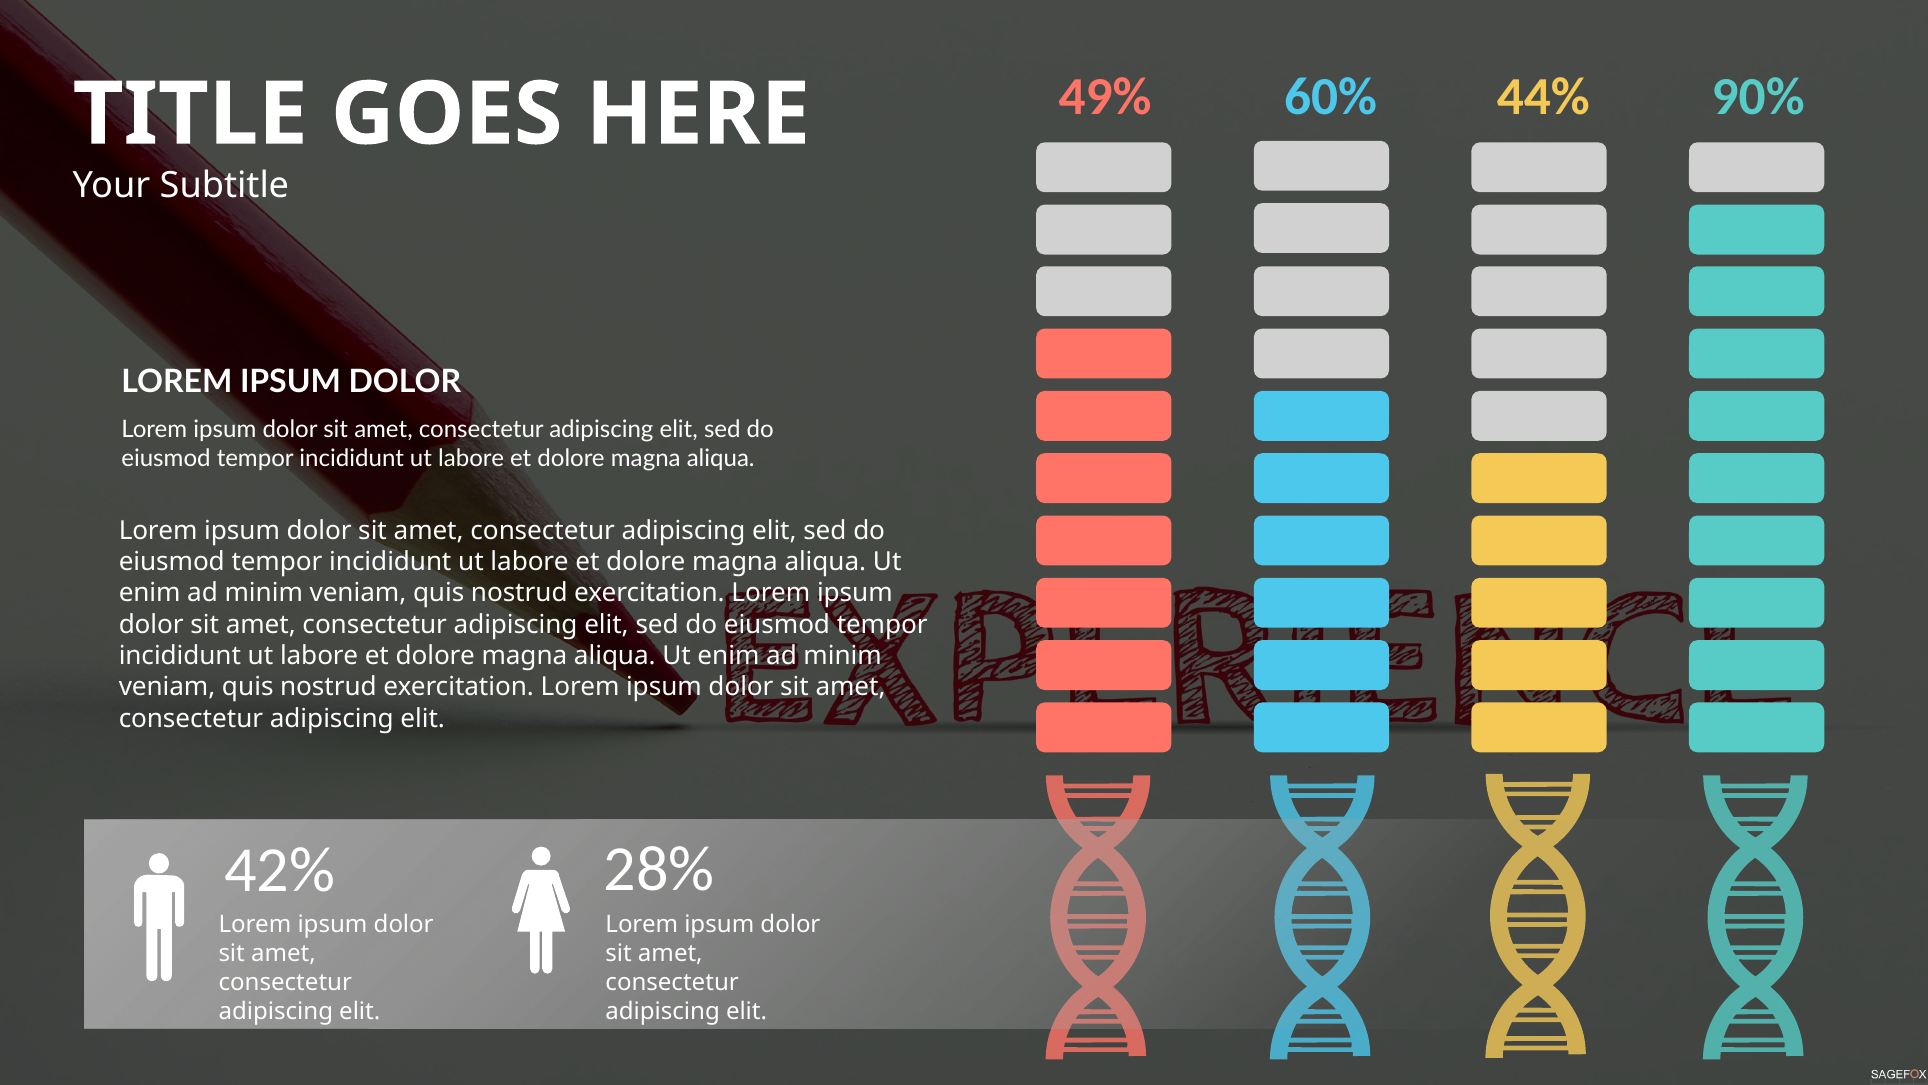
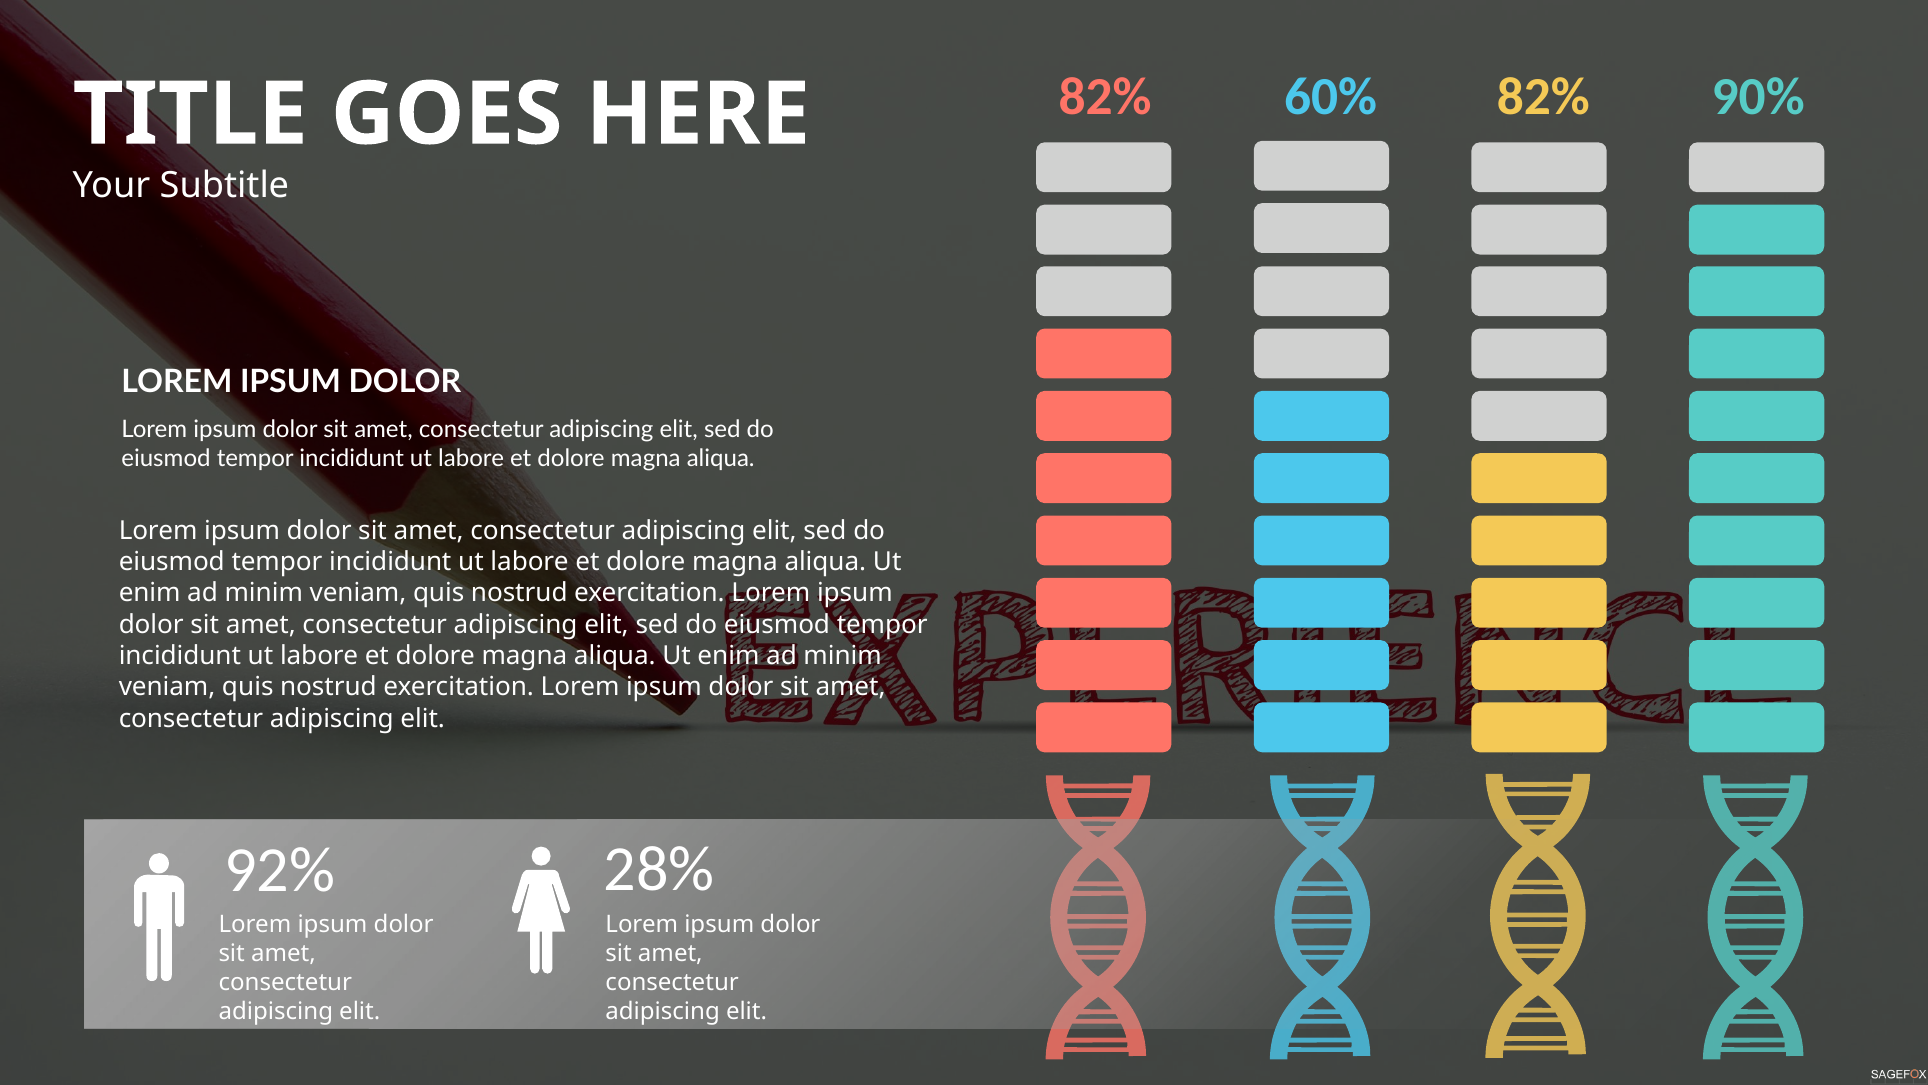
49% at (1105, 97): 49% -> 82%
60% 44%: 44% -> 82%
42%: 42% -> 92%
